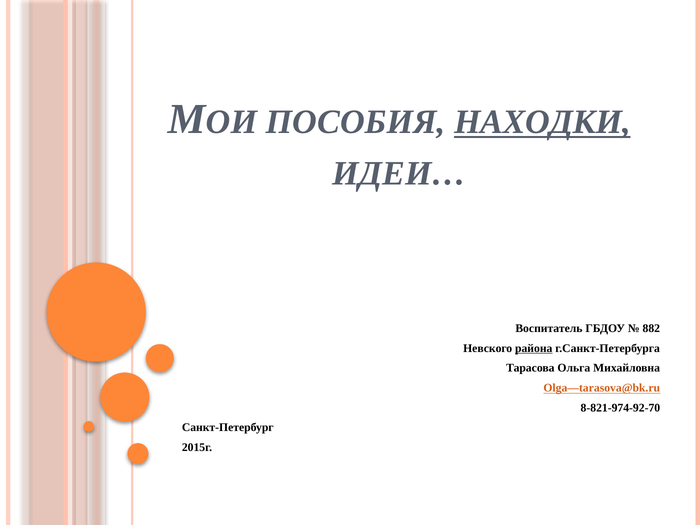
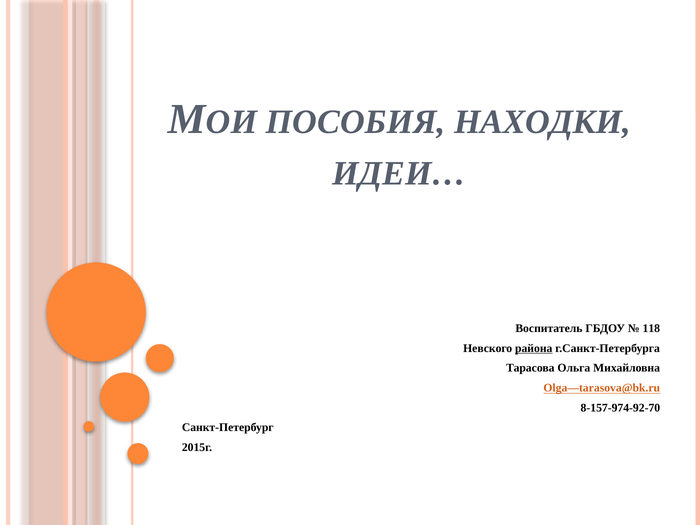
НАХОДКИ underline: present -> none
882: 882 -> 118
8-821-974-92-70: 8-821-974-92-70 -> 8-157-974-92-70
